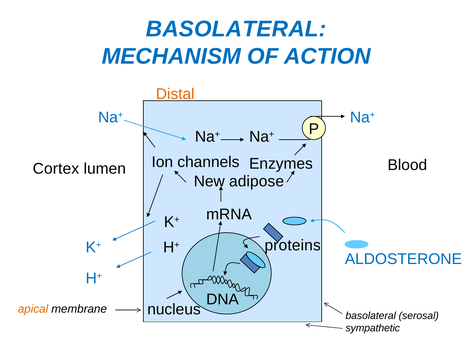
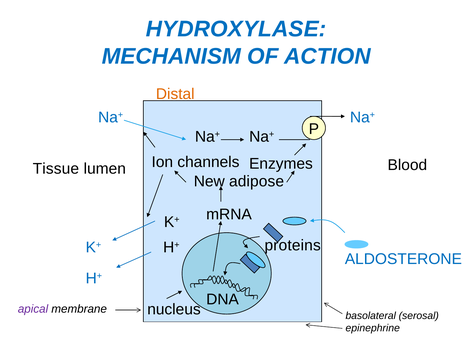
BASOLATERAL at (236, 29): BASOLATERAL -> HYDROXYLASE
Cortex: Cortex -> Tissue
apical colour: orange -> purple
sympathetic: sympathetic -> epinephrine
